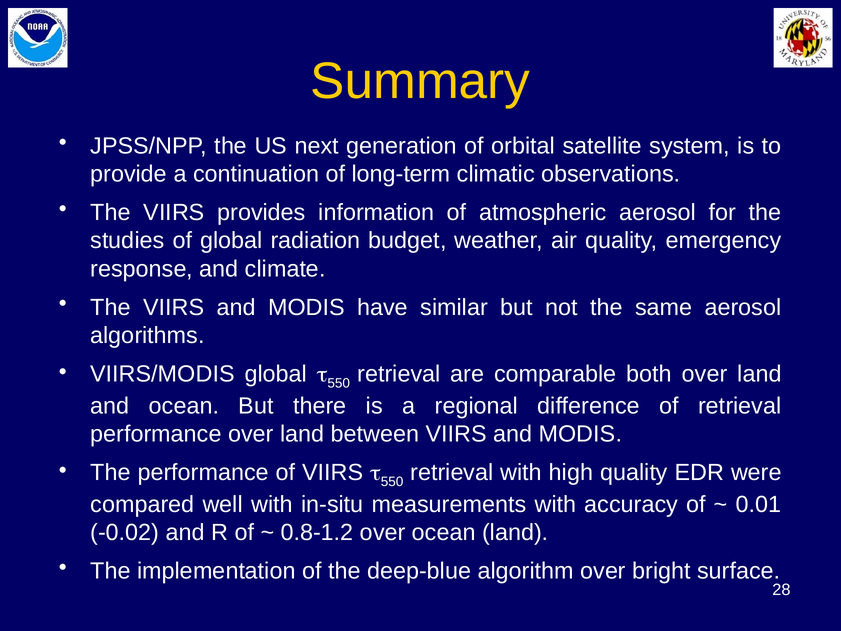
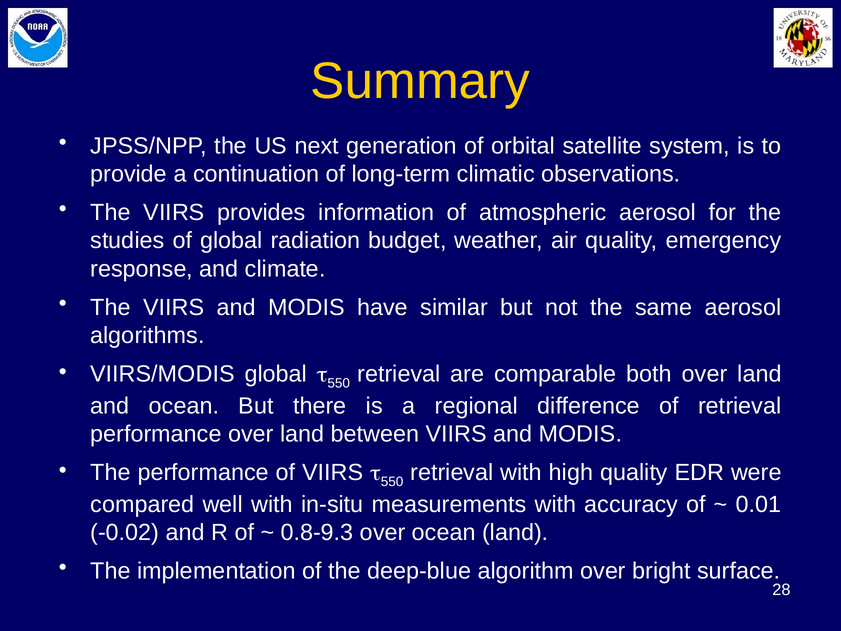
0.8-1.2: 0.8-1.2 -> 0.8-9.3
